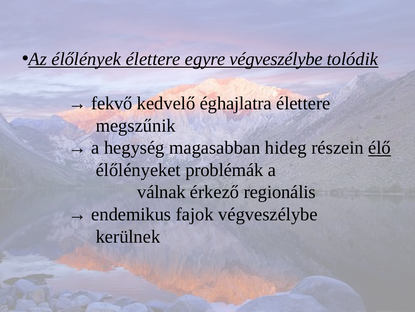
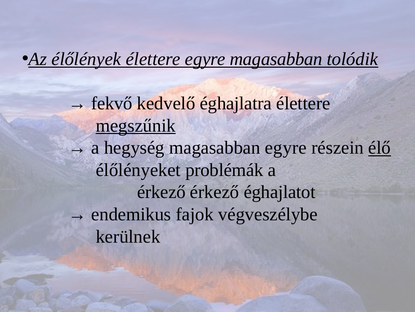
egyre végveszélybe: végveszélybe -> magasabban
megszűnik underline: none -> present
magasabban hideg: hideg -> egyre
válnak at (161, 192): válnak -> érkező
regionális: regionális -> éghajlatot
